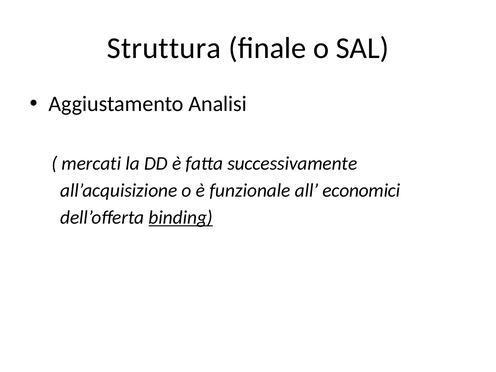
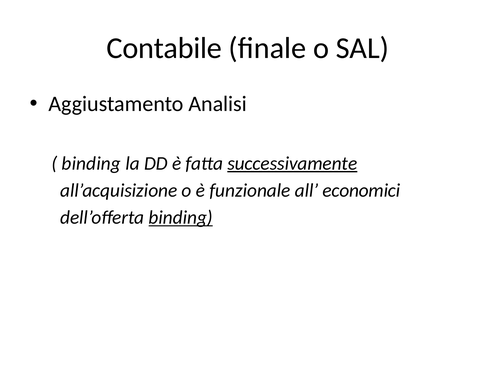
Struttura: Struttura -> Contabile
mercati at (91, 163): mercati -> binding
successivamente underline: none -> present
